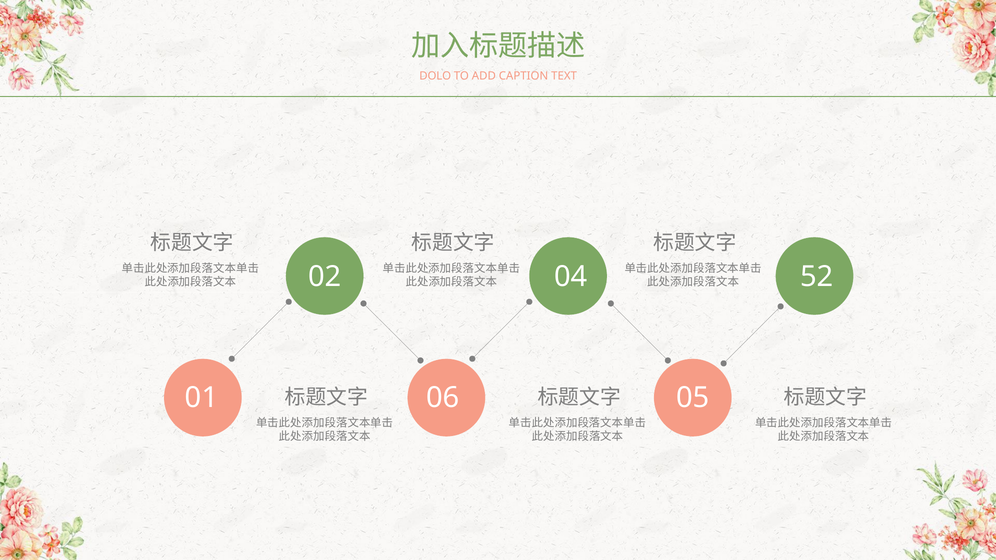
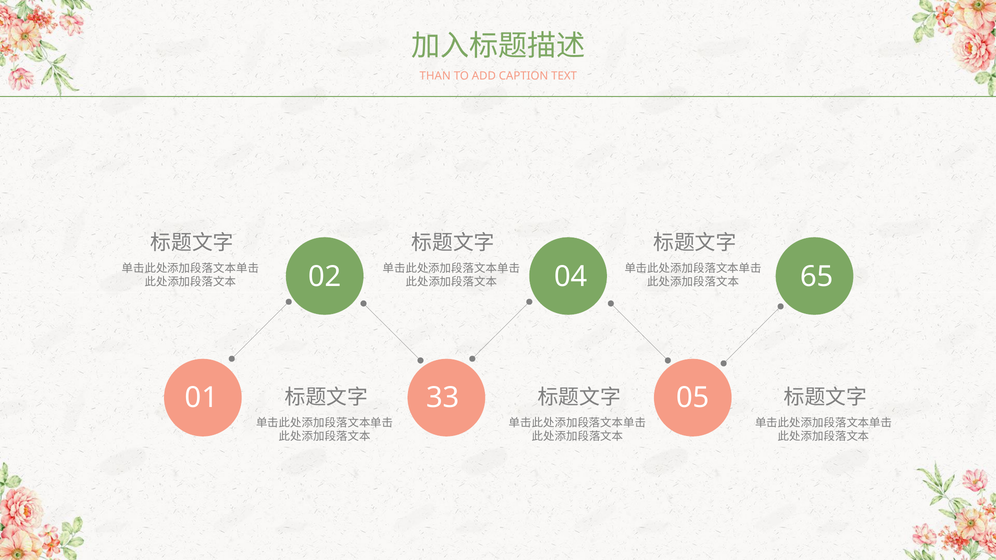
DOLO: DOLO -> THAN
52: 52 -> 65
06: 06 -> 33
